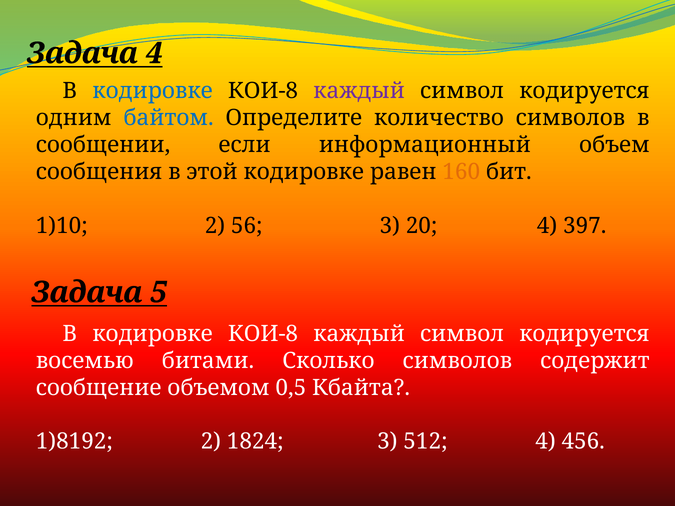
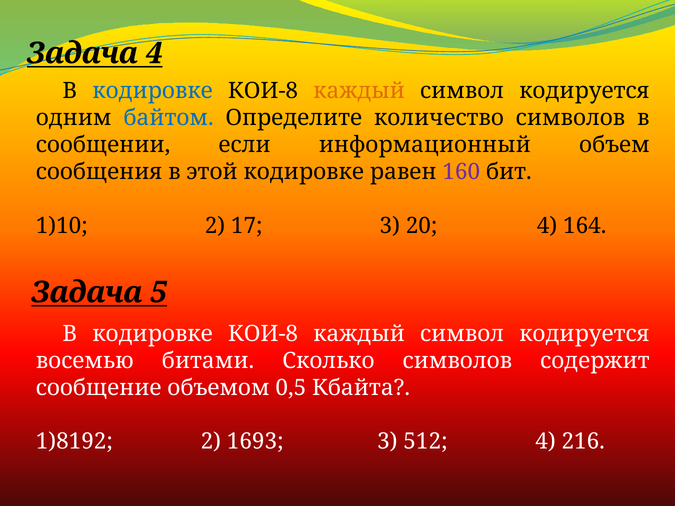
каждый at (359, 91) colour: purple -> orange
160 colour: orange -> purple
56: 56 -> 17
397: 397 -> 164
1824: 1824 -> 1693
456: 456 -> 216
